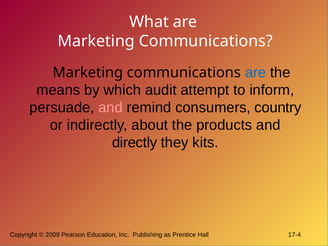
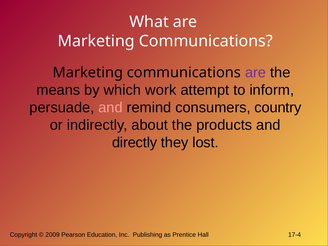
are at (256, 73) colour: blue -> purple
audit: audit -> work
kits: kits -> lost
